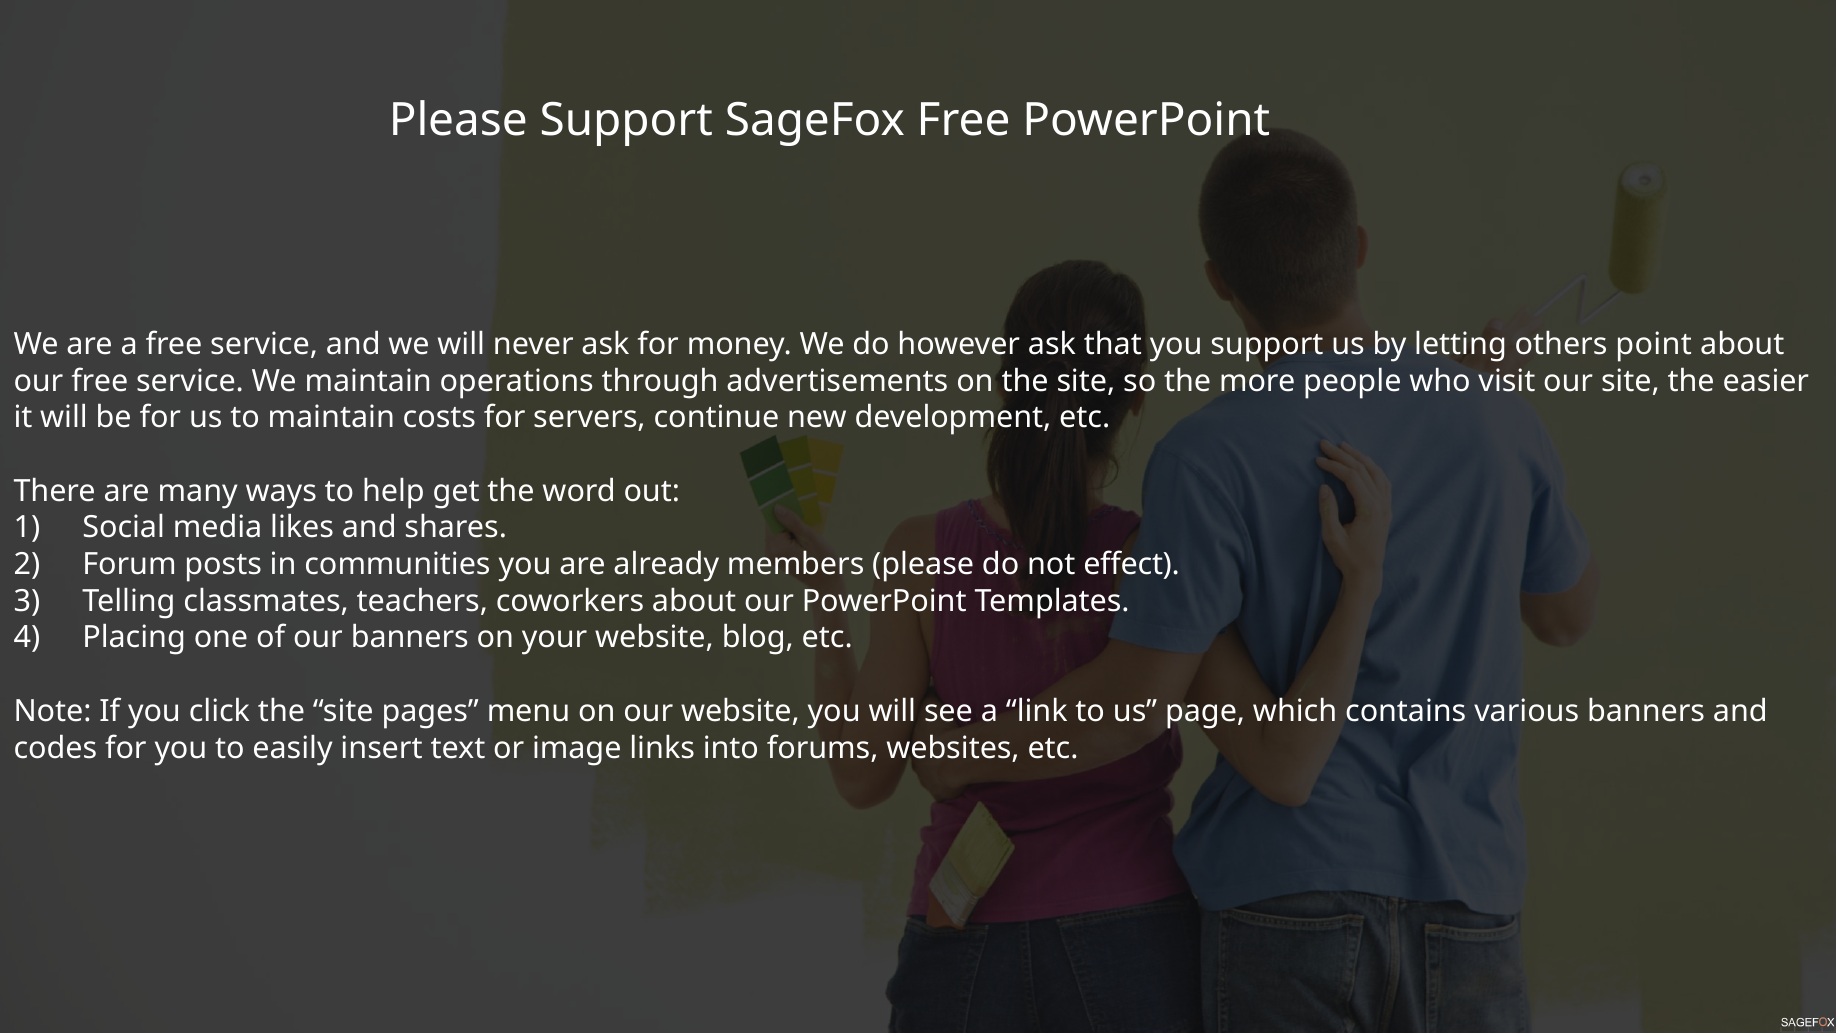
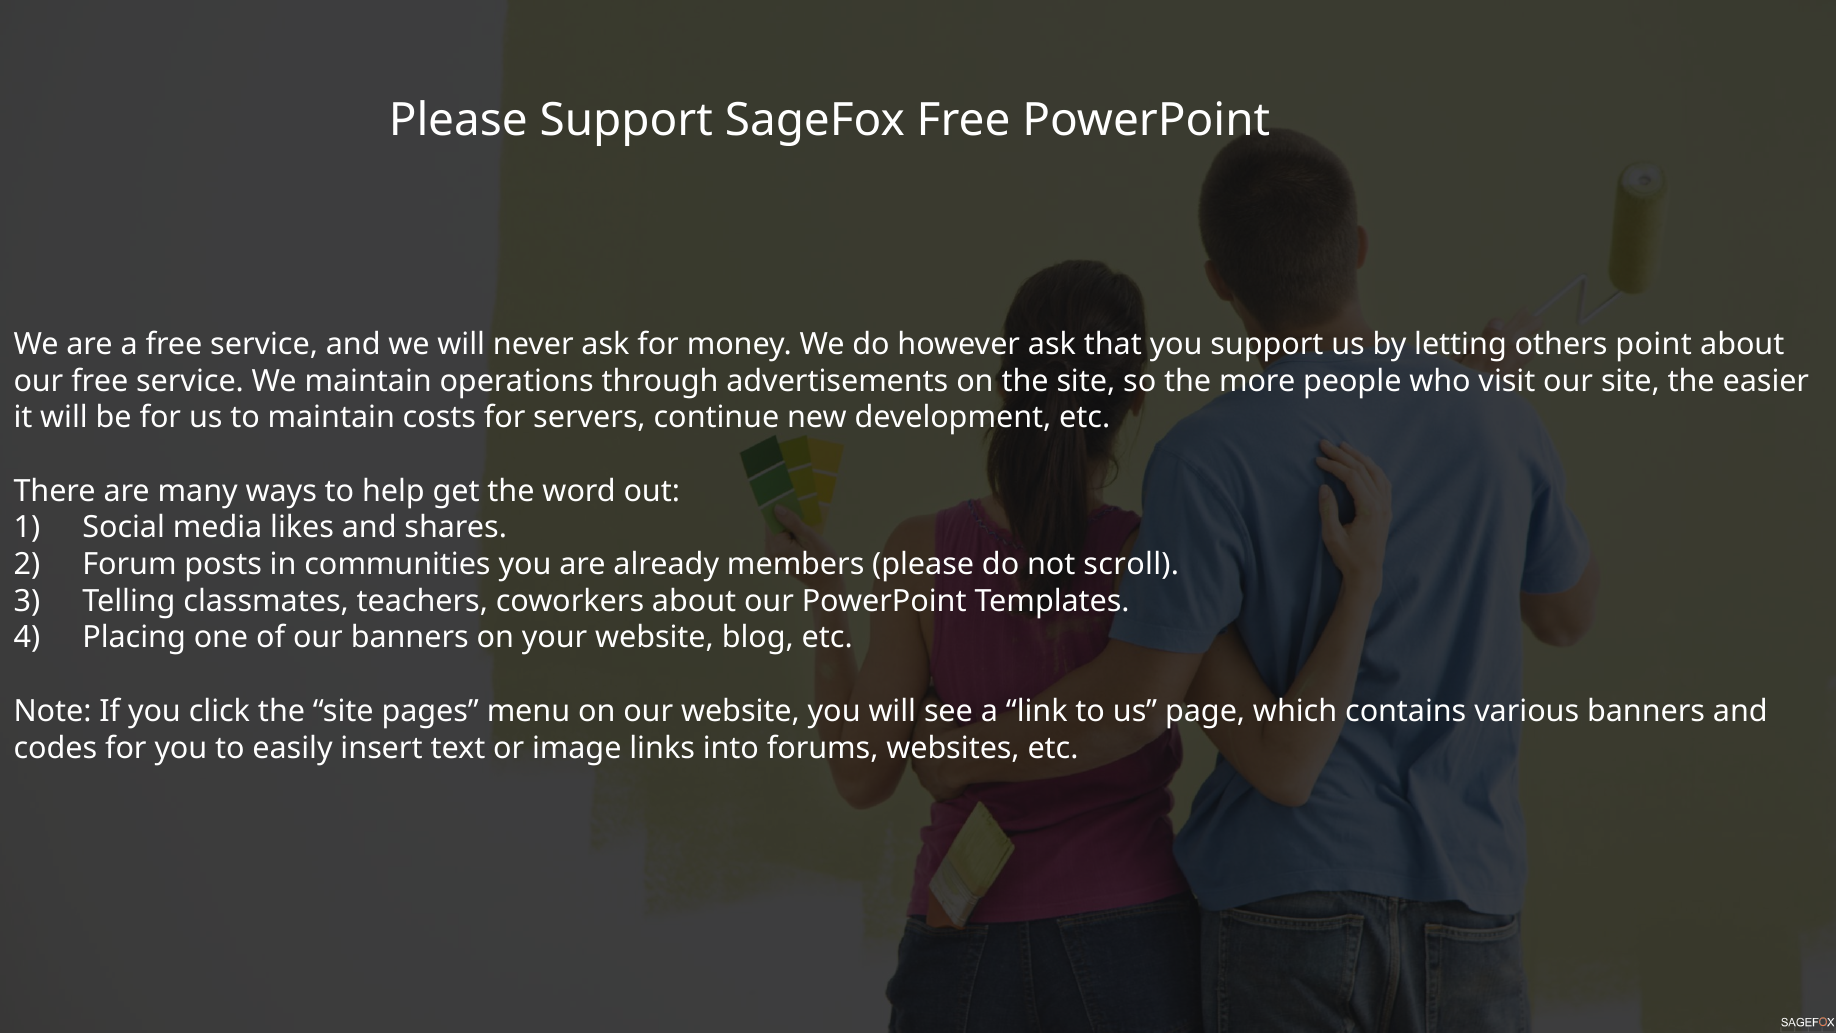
effect: effect -> scroll
